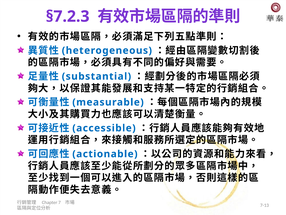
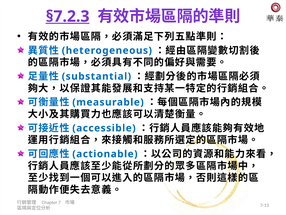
§7.2.3 underline: none -> present
